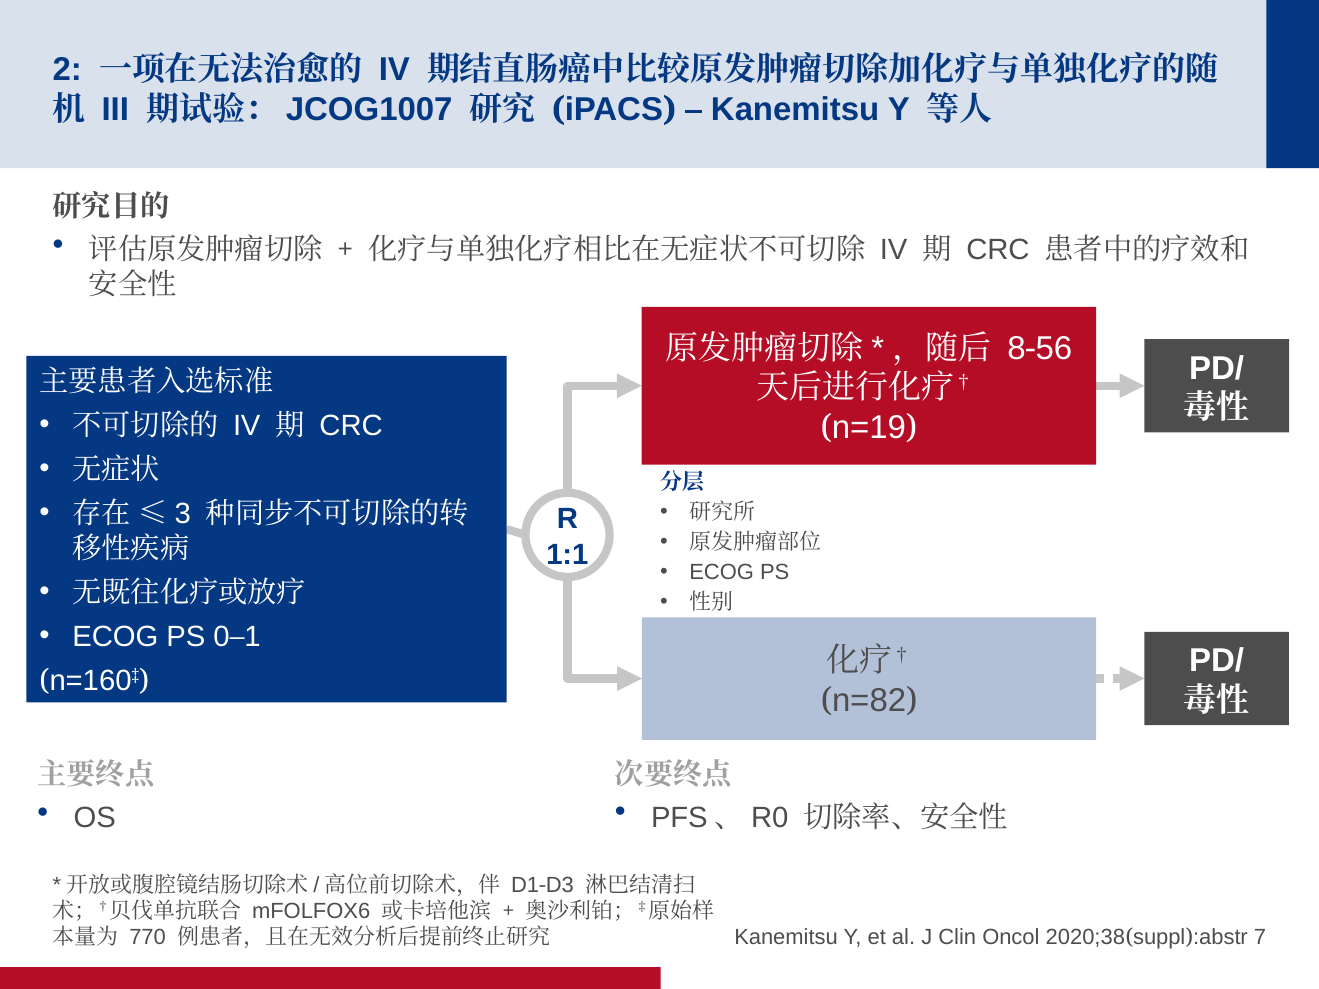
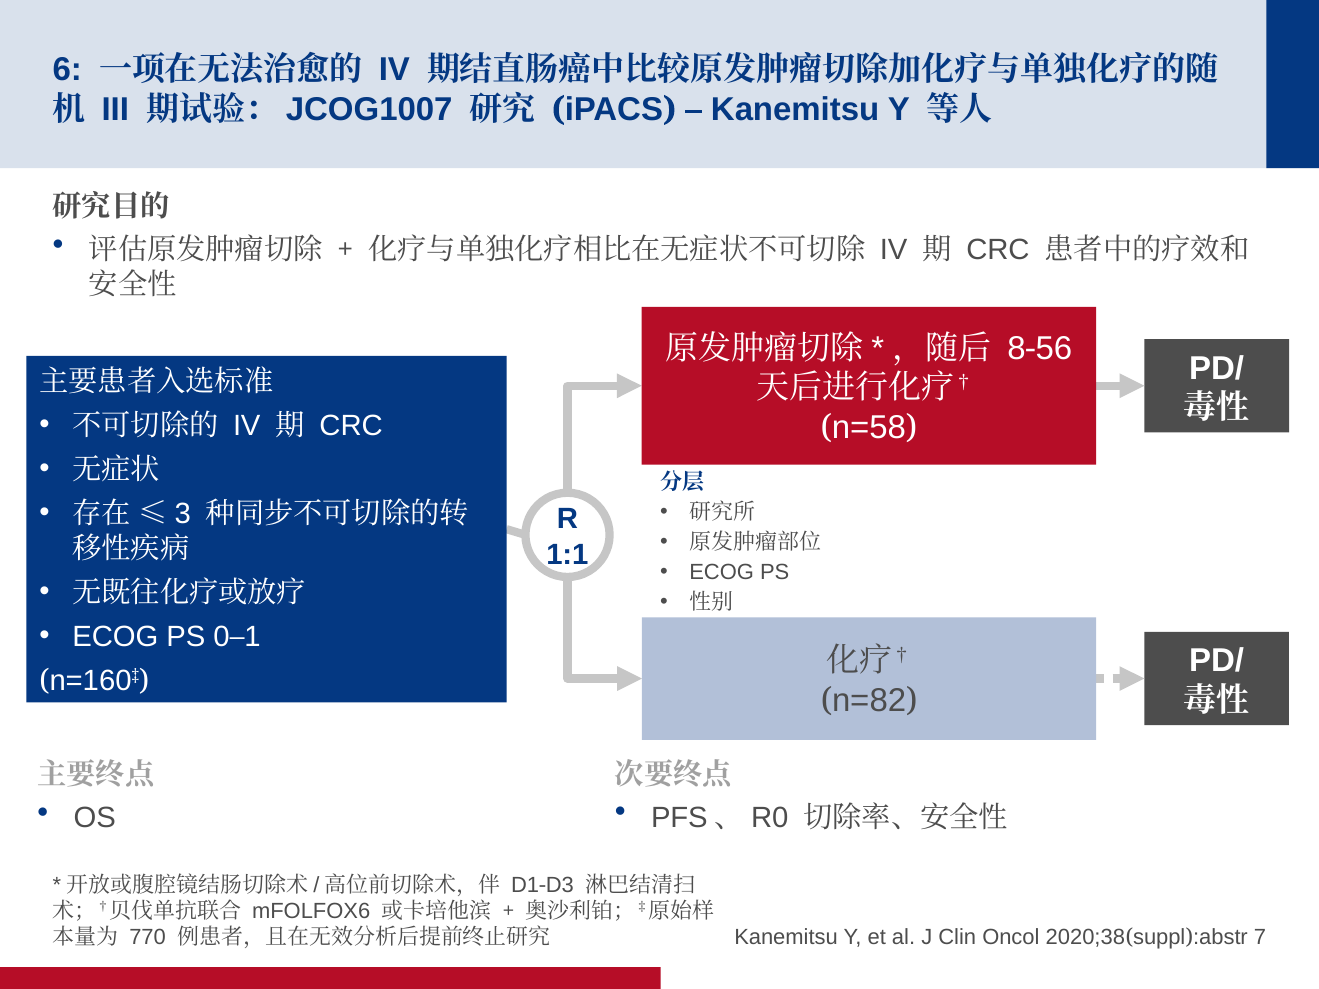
2: 2 -> 6
n=19: n=19 -> n=58
